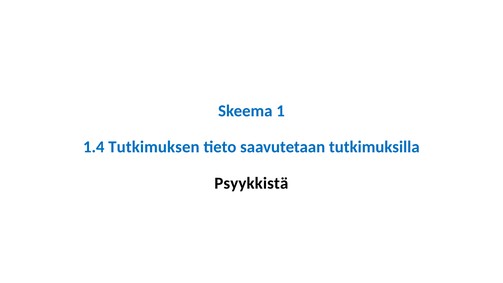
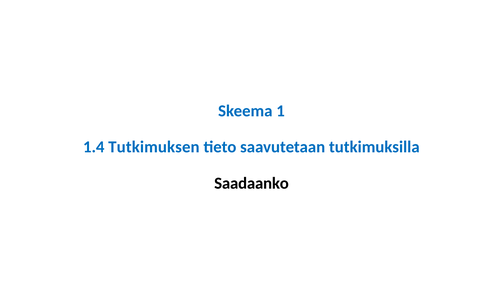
Psyykkistä: Psyykkistä -> Saadaanko
